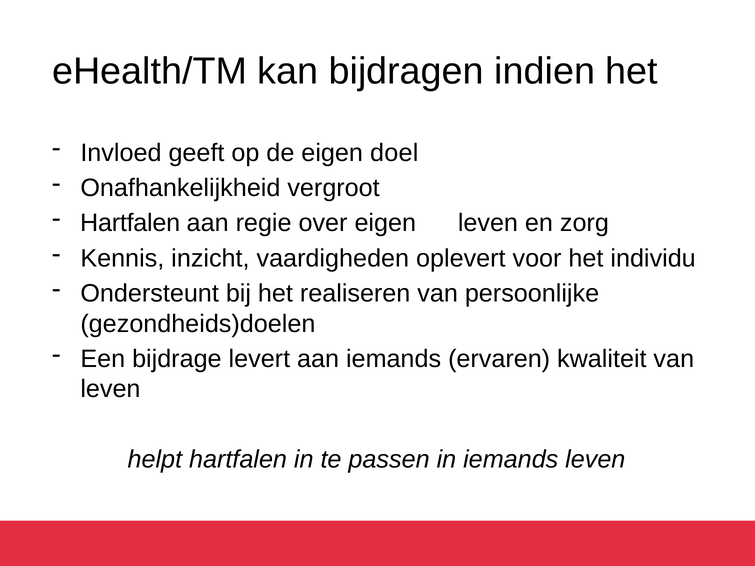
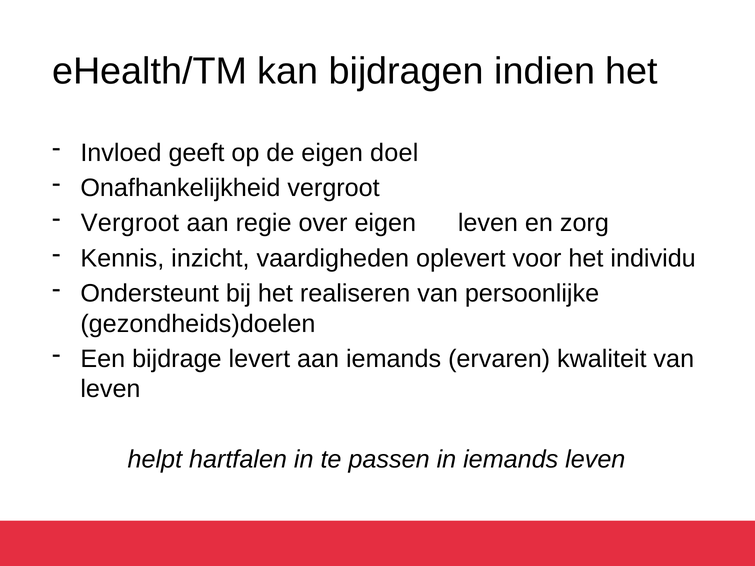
Hartfalen at (130, 223): Hartfalen -> Vergroot
